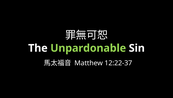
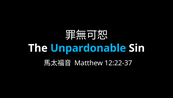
Unpardonable colour: light green -> light blue
